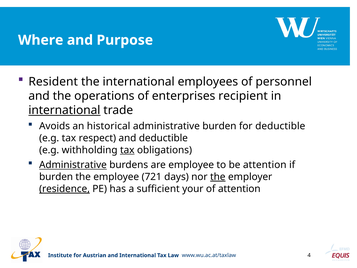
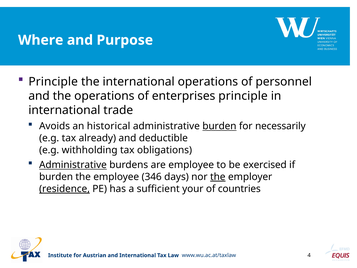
Resident at (53, 82): Resident -> Principle
international employees: employees -> operations
enterprises recipient: recipient -> principle
international at (64, 110) underline: present -> none
burden at (219, 126) underline: none -> present
for deductible: deductible -> necessarily
respect: respect -> already
tax at (127, 150) underline: present -> none
be attention: attention -> exercised
721: 721 -> 346
of attention: attention -> countries
